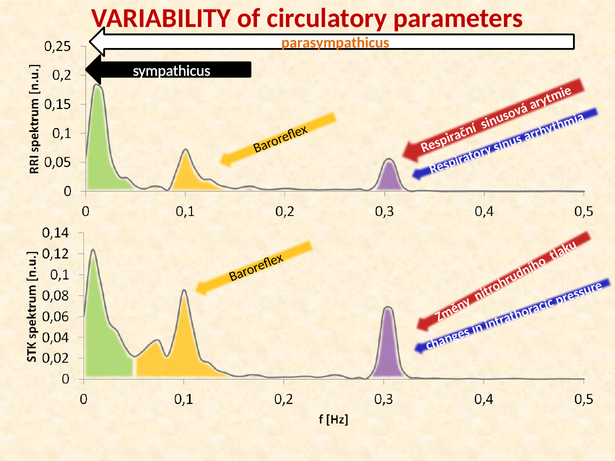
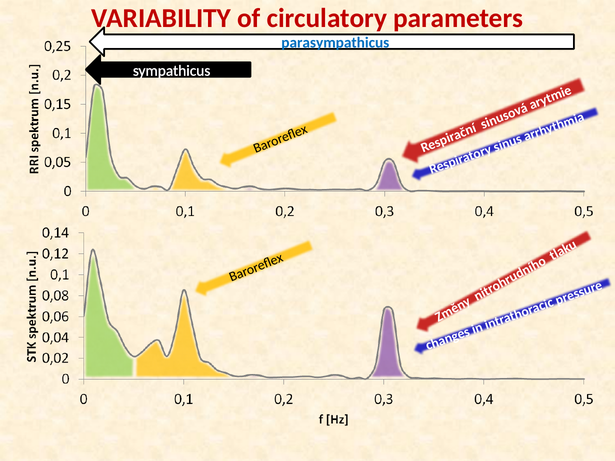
parasympathicus colour: orange -> blue
